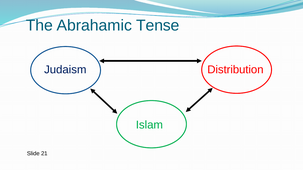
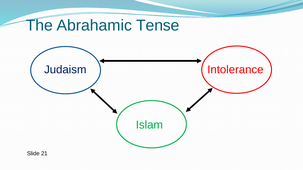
Distribution: Distribution -> Intolerance
